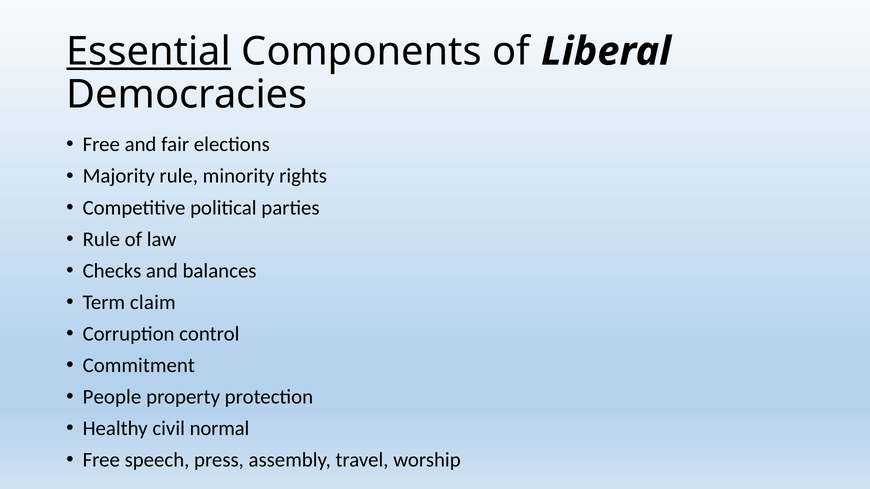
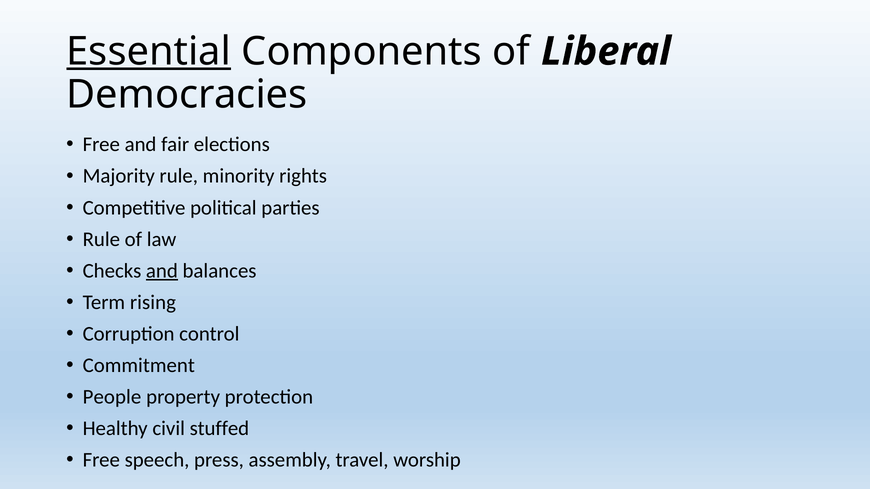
and at (162, 271) underline: none -> present
claim: claim -> rising
normal: normal -> stuffed
